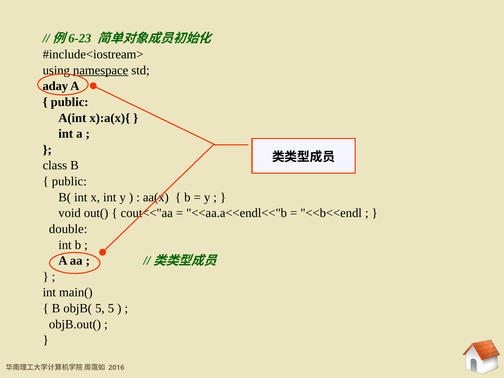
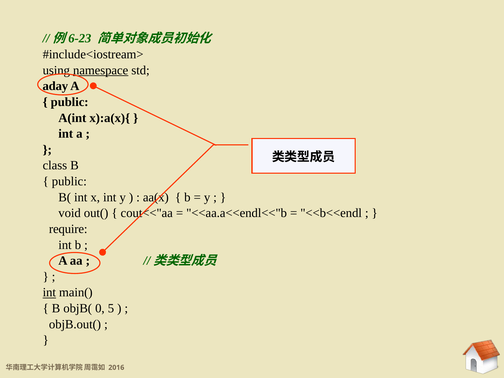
double: double -> require
int at (49, 292) underline: none -> present
objB( 5: 5 -> 0
